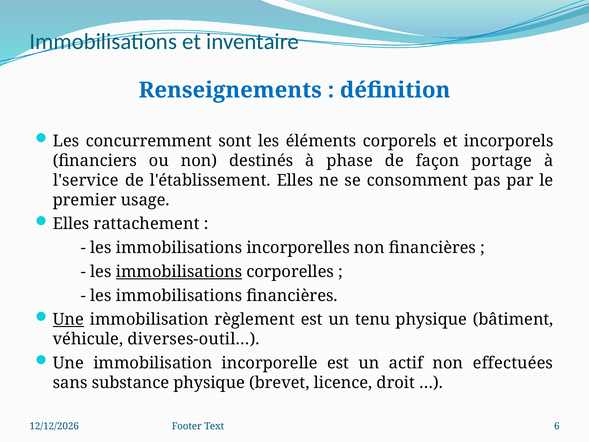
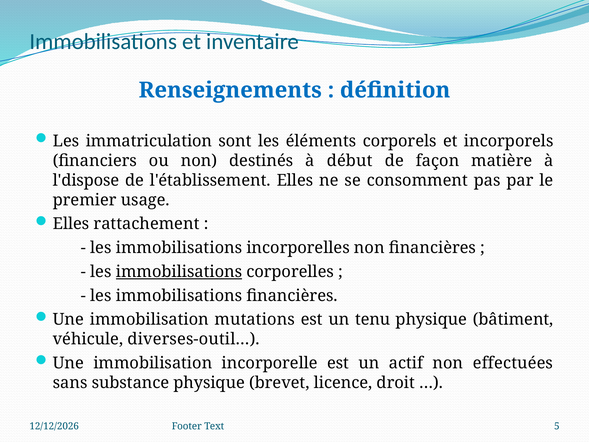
concurremment: concurremment -> immatriculation
phase: phase -> début
portage: portage -> matière
l'service: l'service -> l'dispose
Une at (68, 319) underline: present -> none
règlement: règlement -> mutations
6: 6 -> 5
